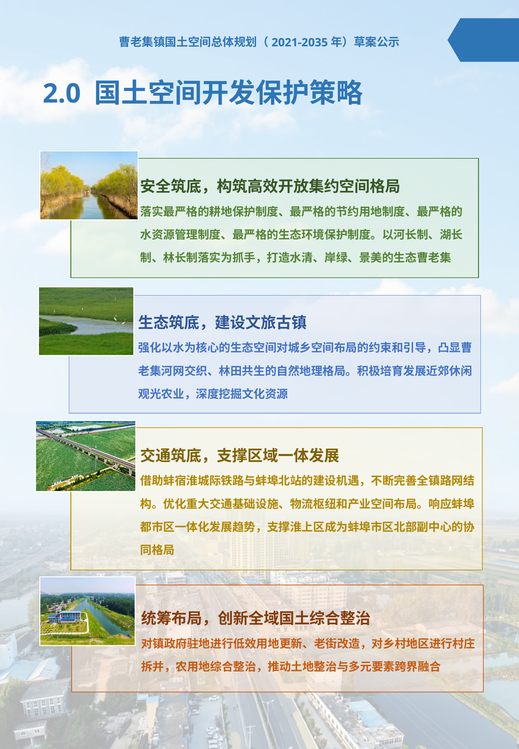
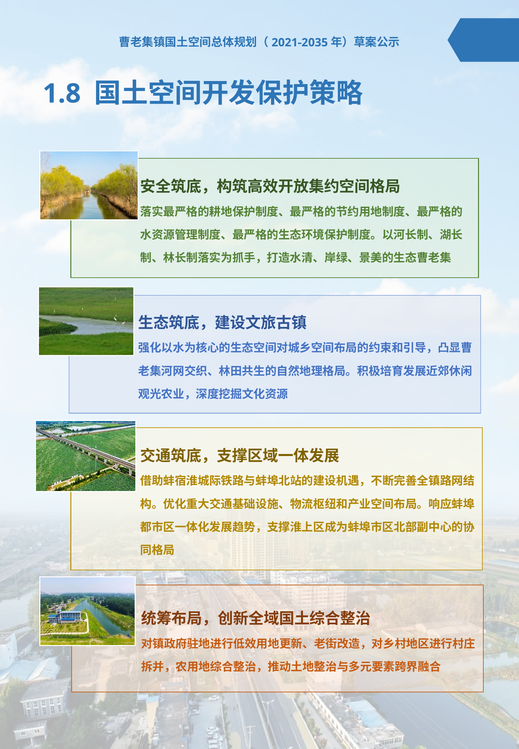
2.0: 2.0 -> 1.8
